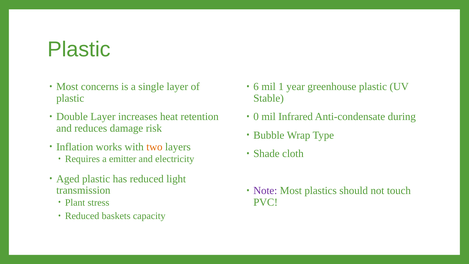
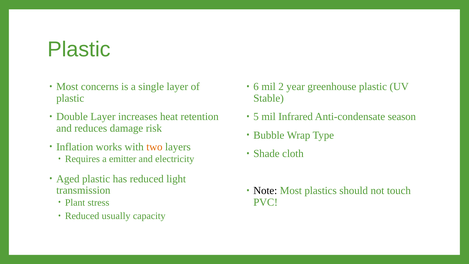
1: 1 -> 2
0: 0 -> 5
during: during -> season
Note colour: purple -> black
baskets: baskets -> usually
